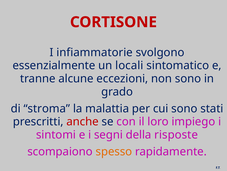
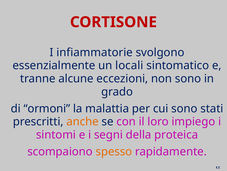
stroma: stroma -> ormoni
anche colour: red -> orange
risposte: risposte -> proteica
